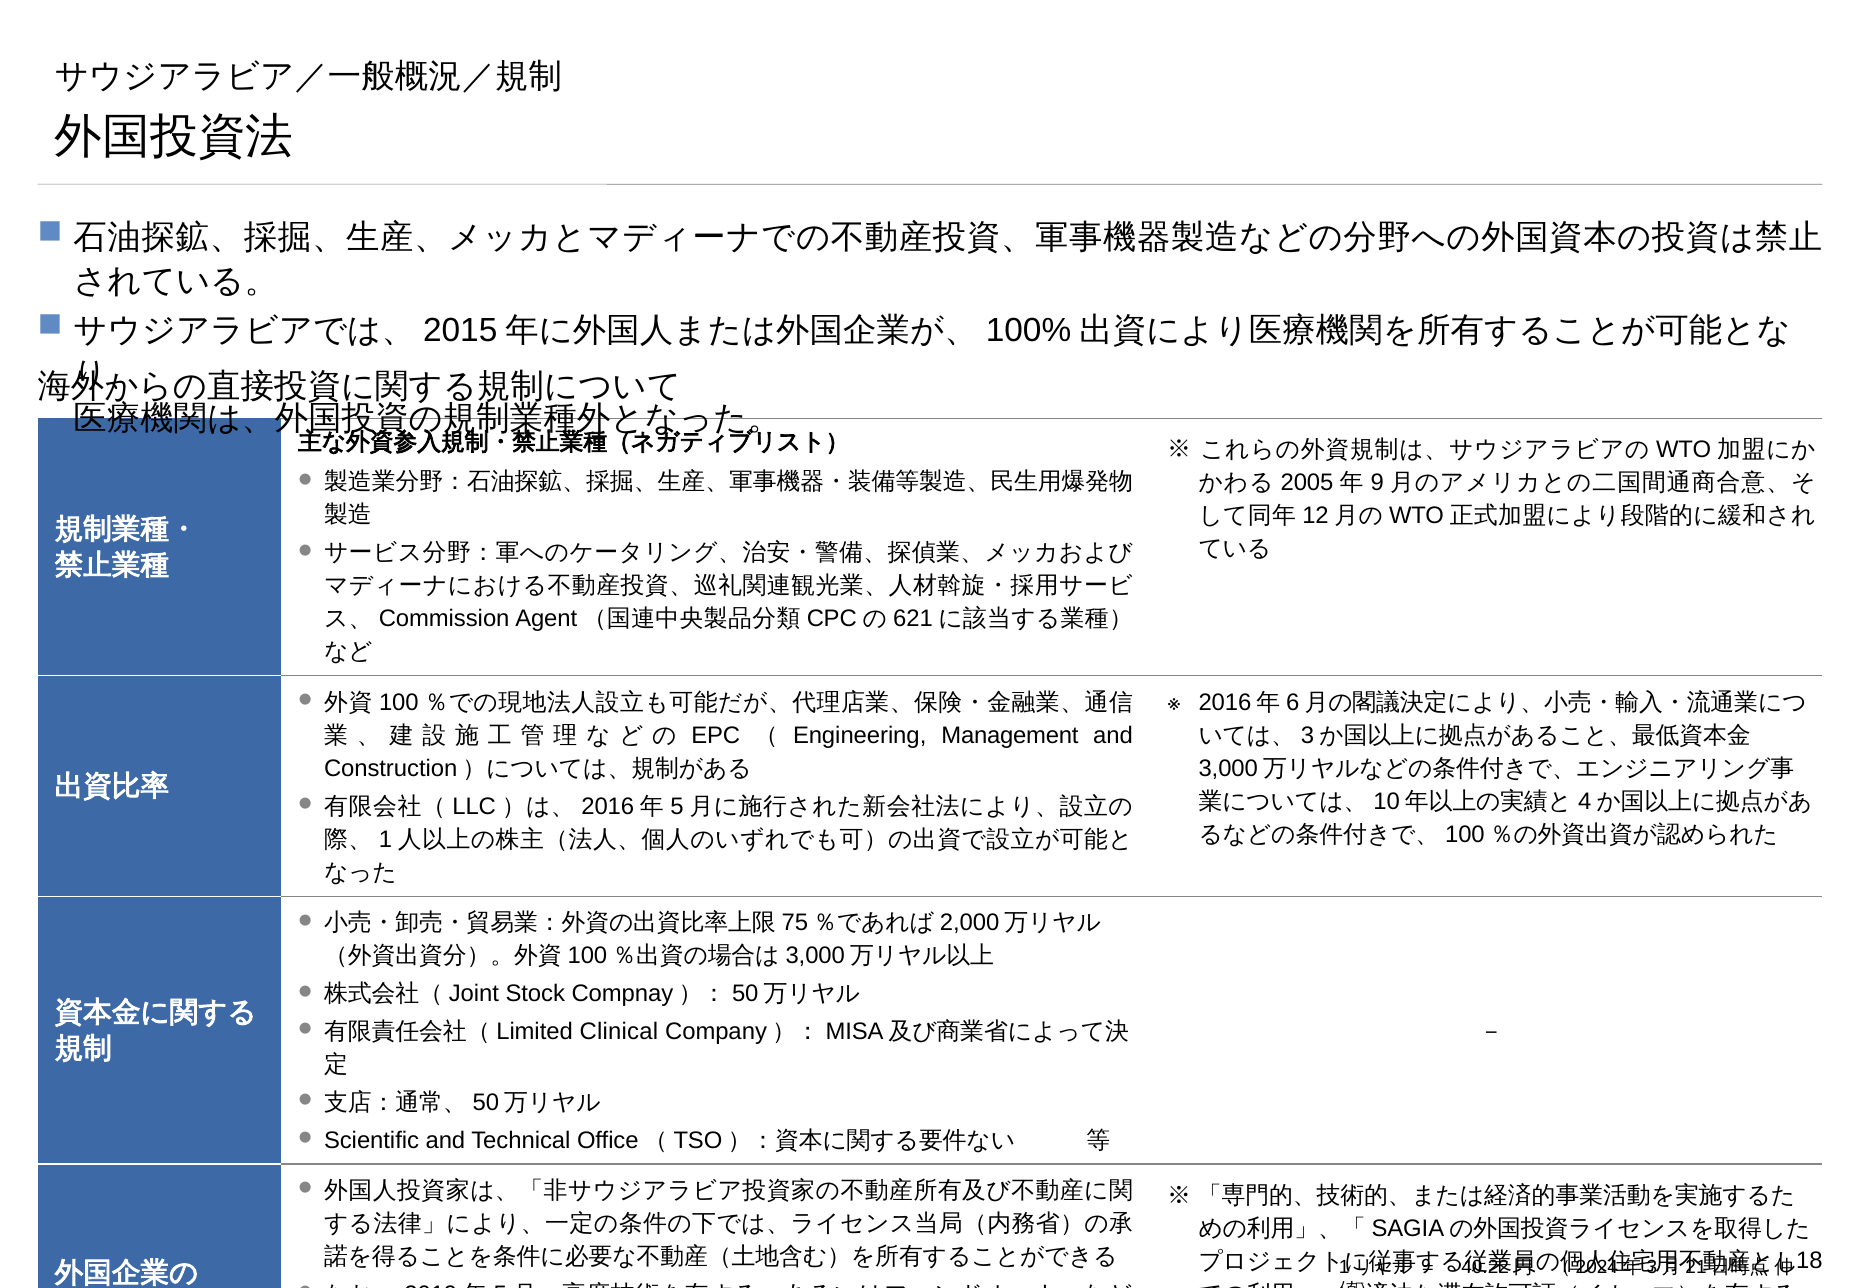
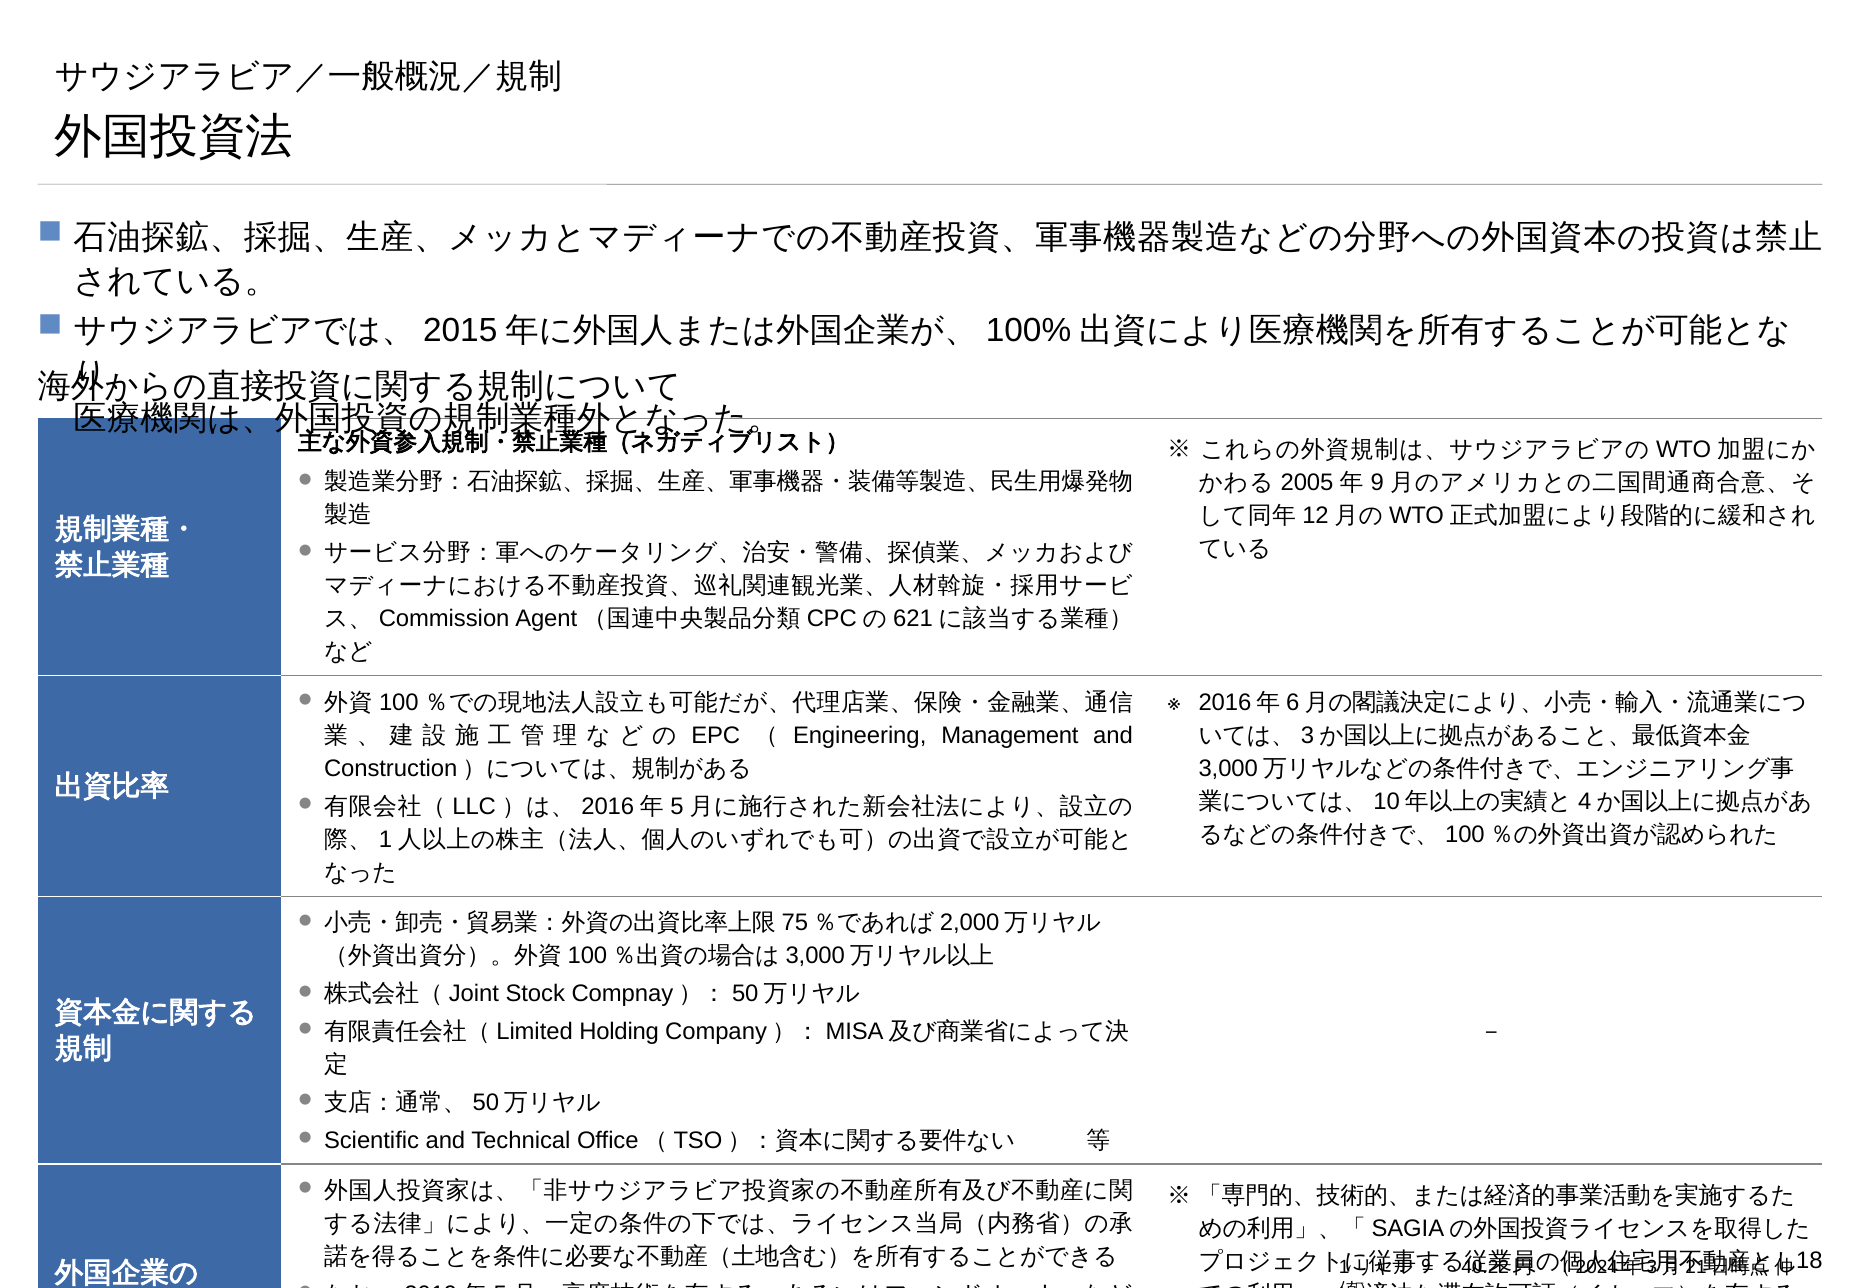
Clinical: Clinical -> Holding
